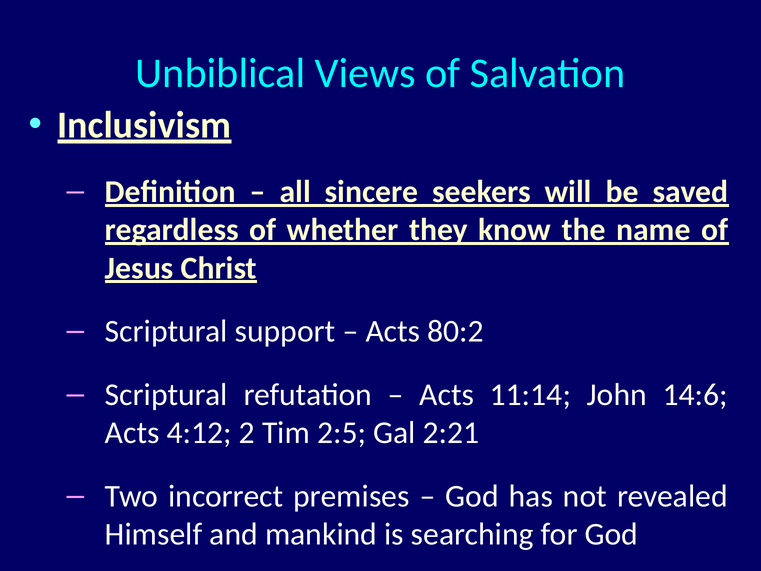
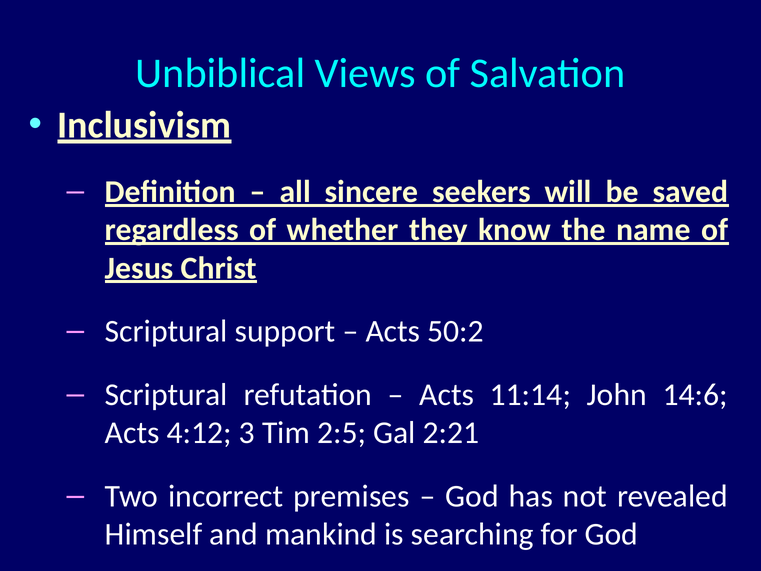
80:2: 80:2 -> 50:2
2: 2 -> 3
